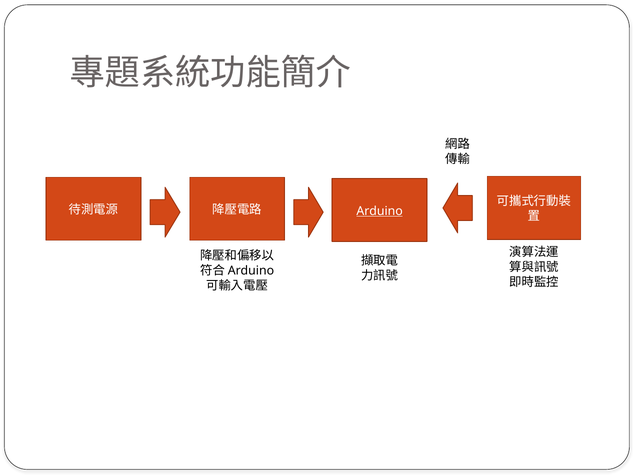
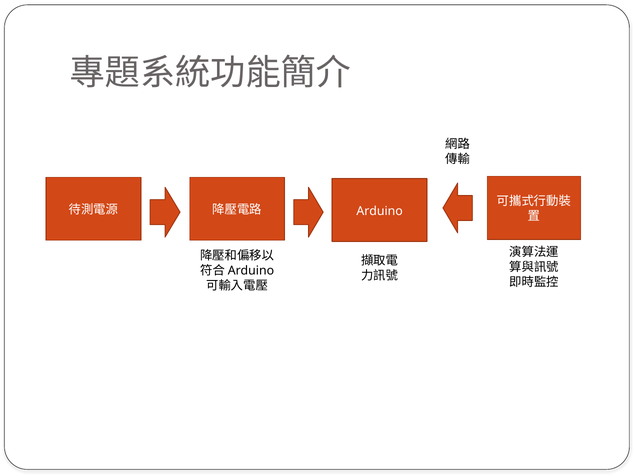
Arduino underline: present -> none
